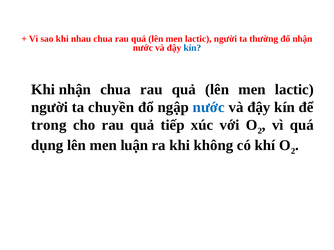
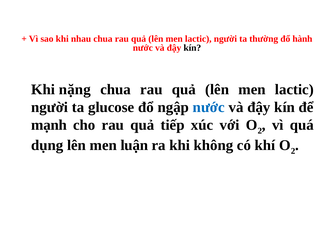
đổ nhận: nhận -> hành
kín at (192, 48) colour: blue -> black
Khi nhận: nhận -> nặng
chuyền: chuyền -> glucose
trong: trong -> mạnh
